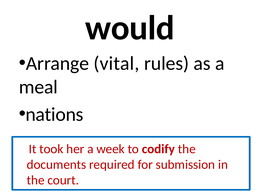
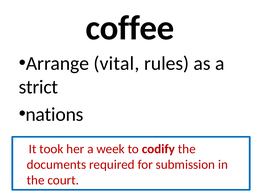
would: would -> coffee
meal: meal -> strict
